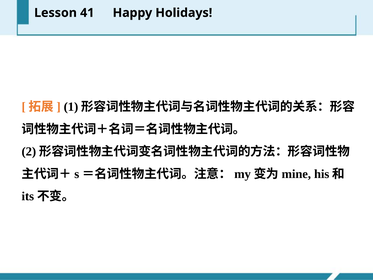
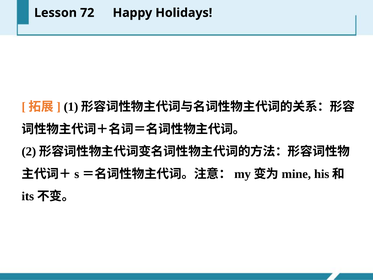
41: 41 -> 72
